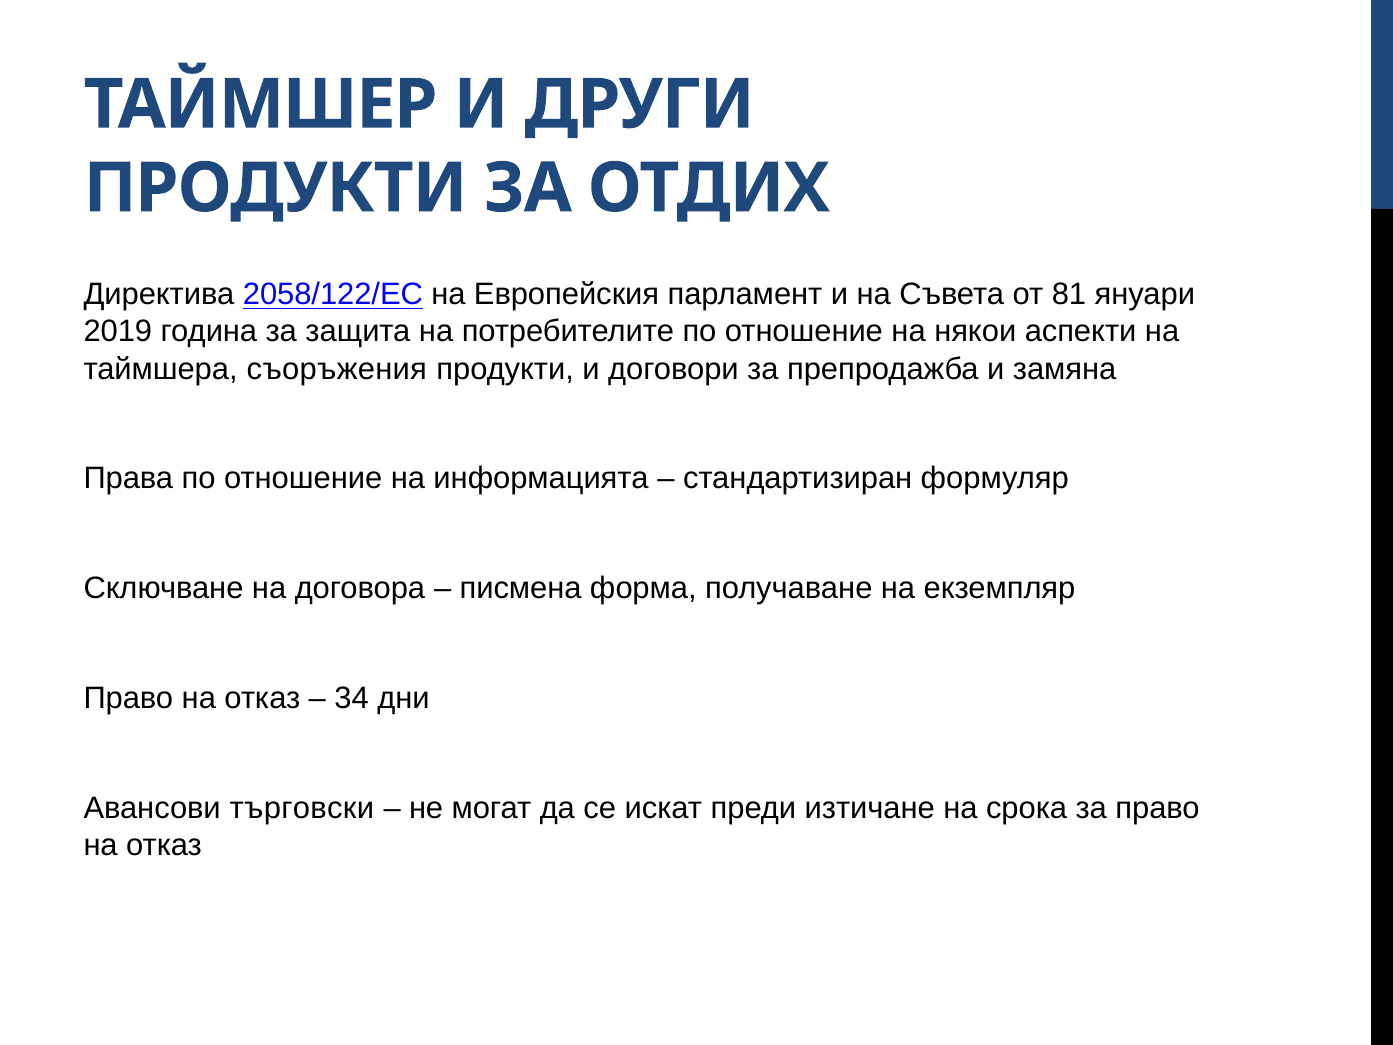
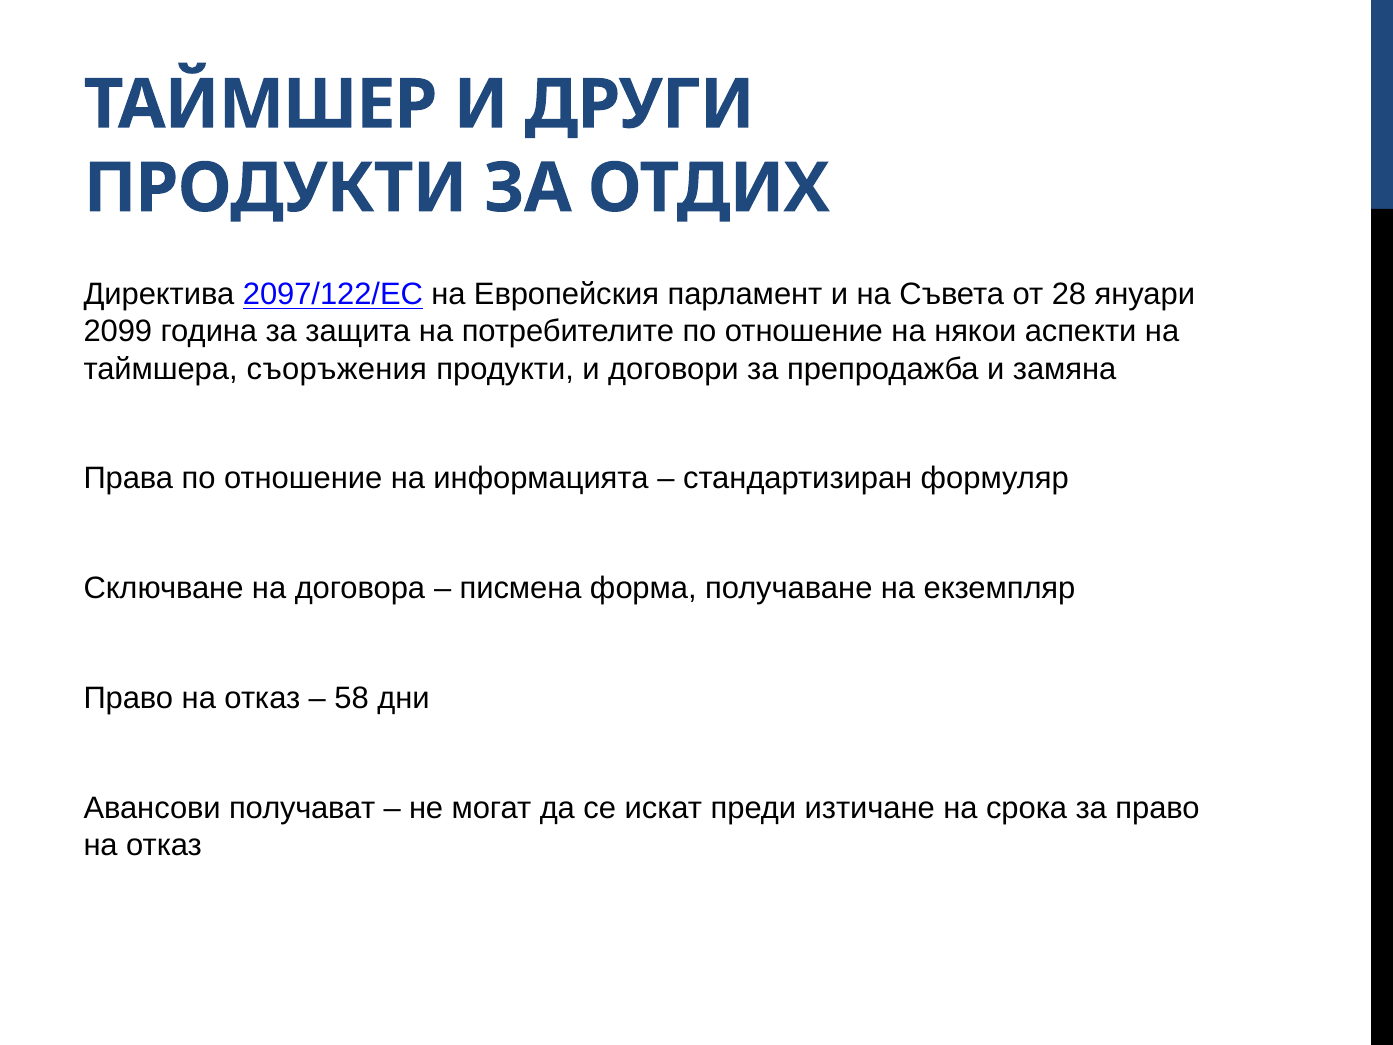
2058/122/EC: 2058/122/EC -> 2097/122/EC
81: 81 -> 28
2019: 2019 -> 2099
34: 34 -> 58
търговски: търговски -> получават
